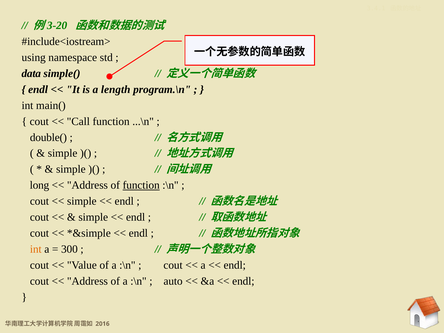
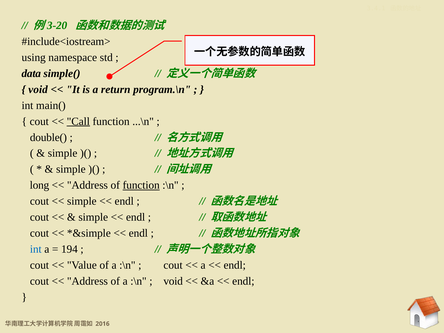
endl at (38, 89): endl -> void
length: length -> return
Call underline: none -> present
int at (36, 249) colour: orange -> blue
300: 300 -> 194
auto at (173, 281): auto -> void
